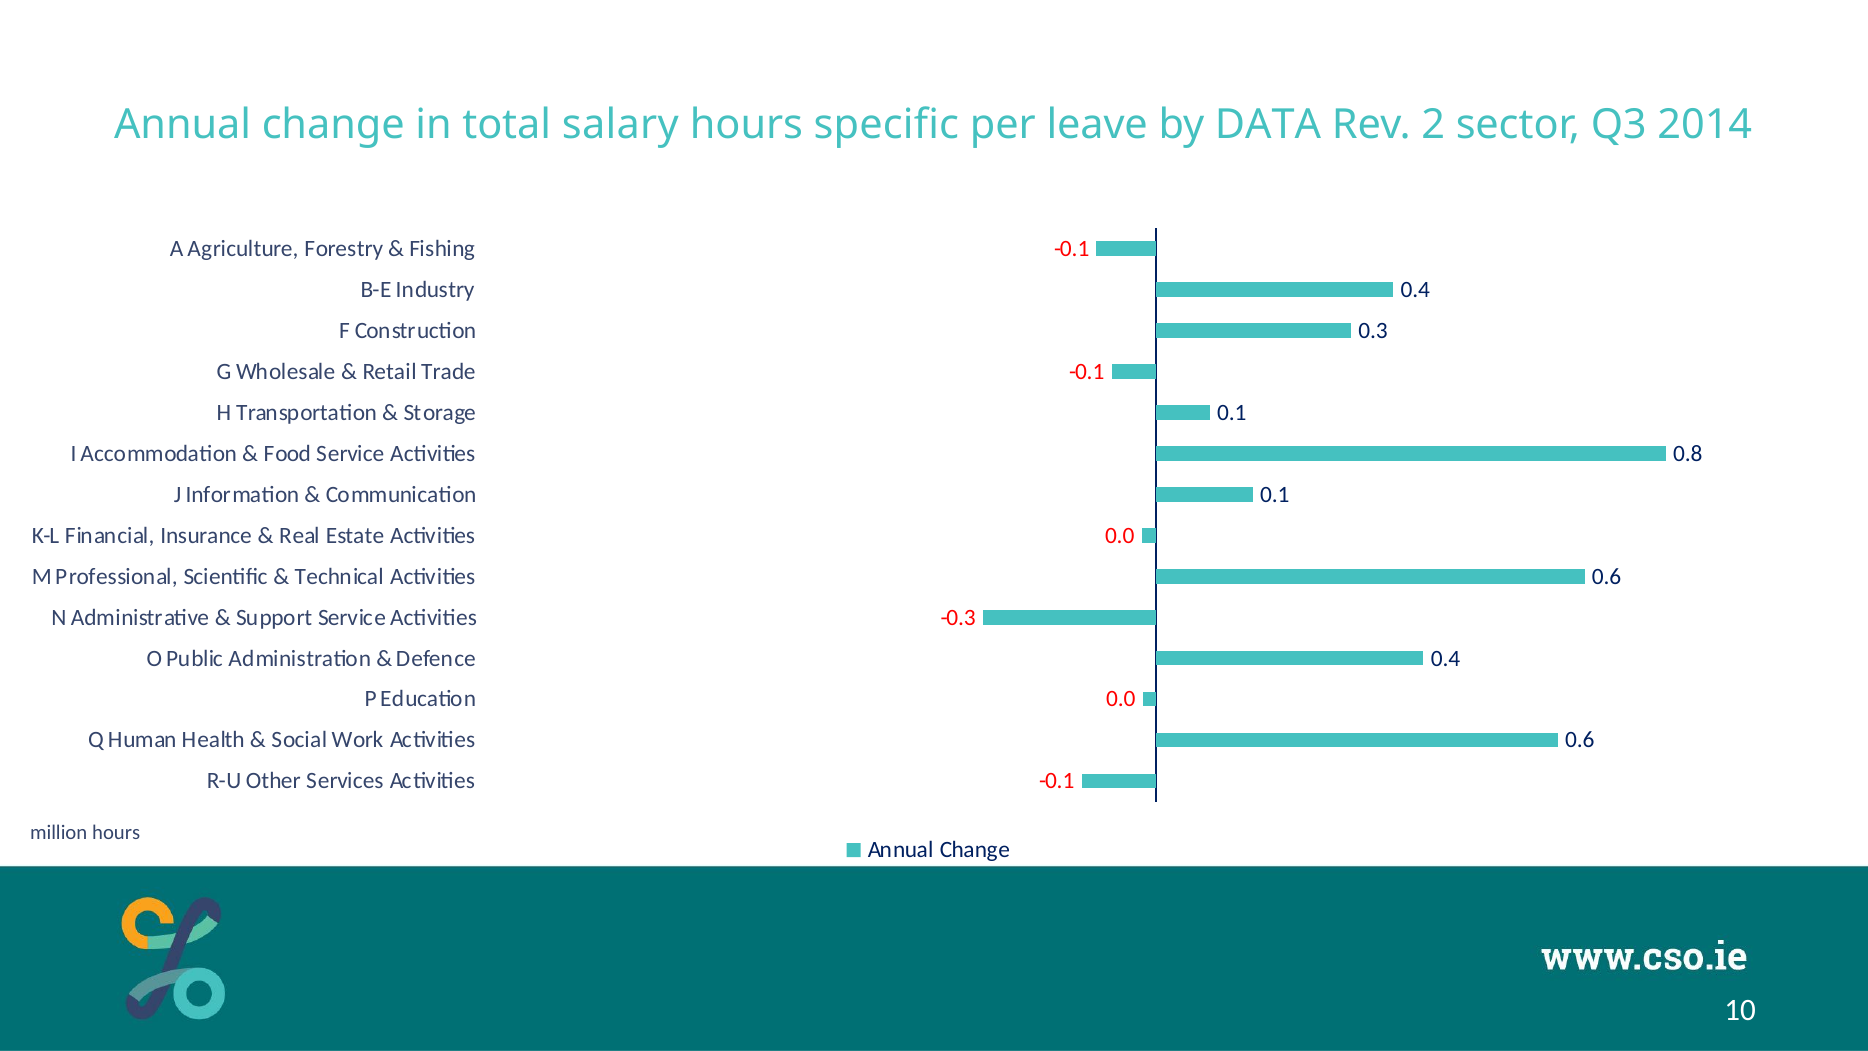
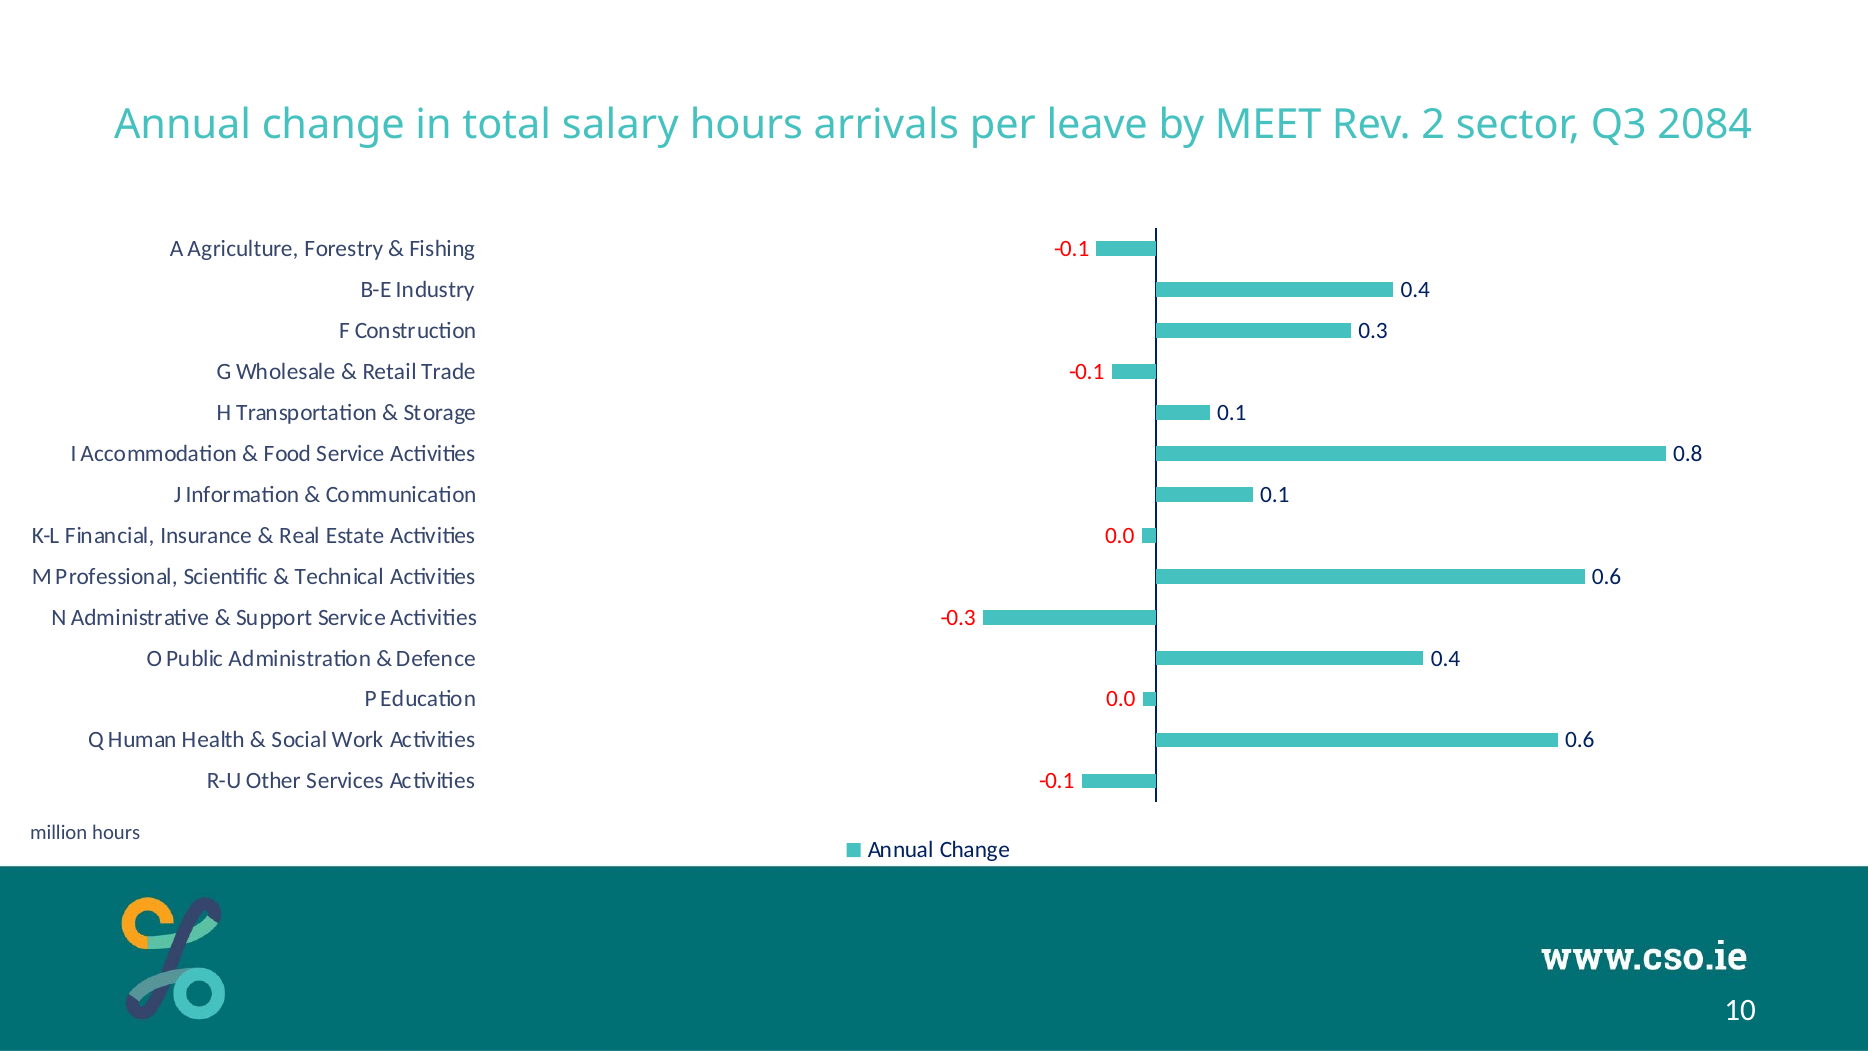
specific: specific -> arrivals
DATA: DATA -> MEET
2014: 2014 -> 2084
